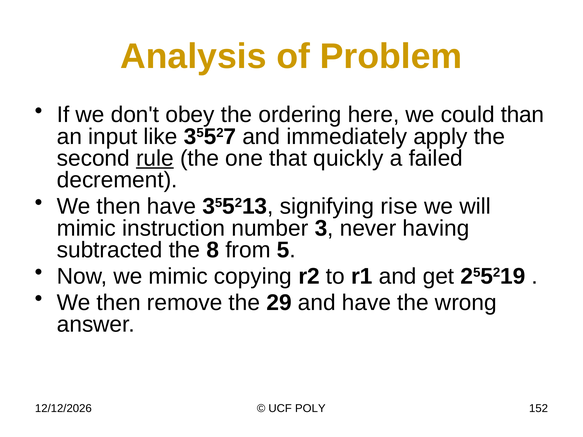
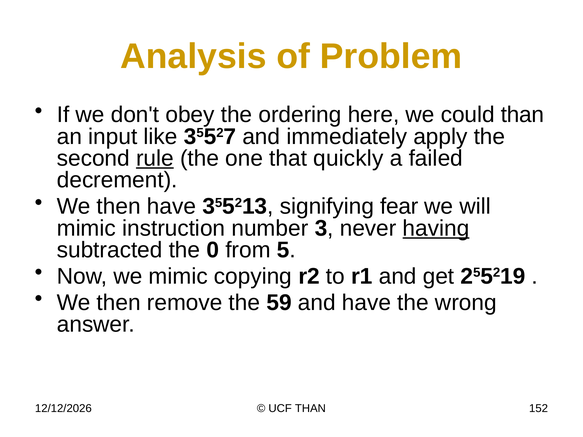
rise: rise -> fear
having underline: none -> present
8: 8 -> 0
29: 29 -> 59
UCF POLY: POLY -> THAN
